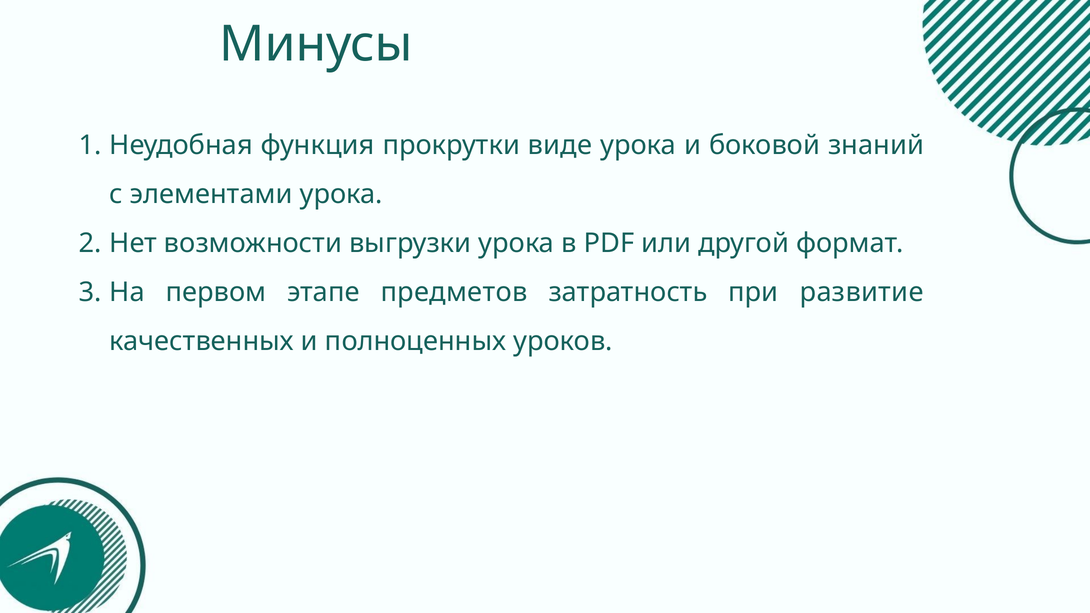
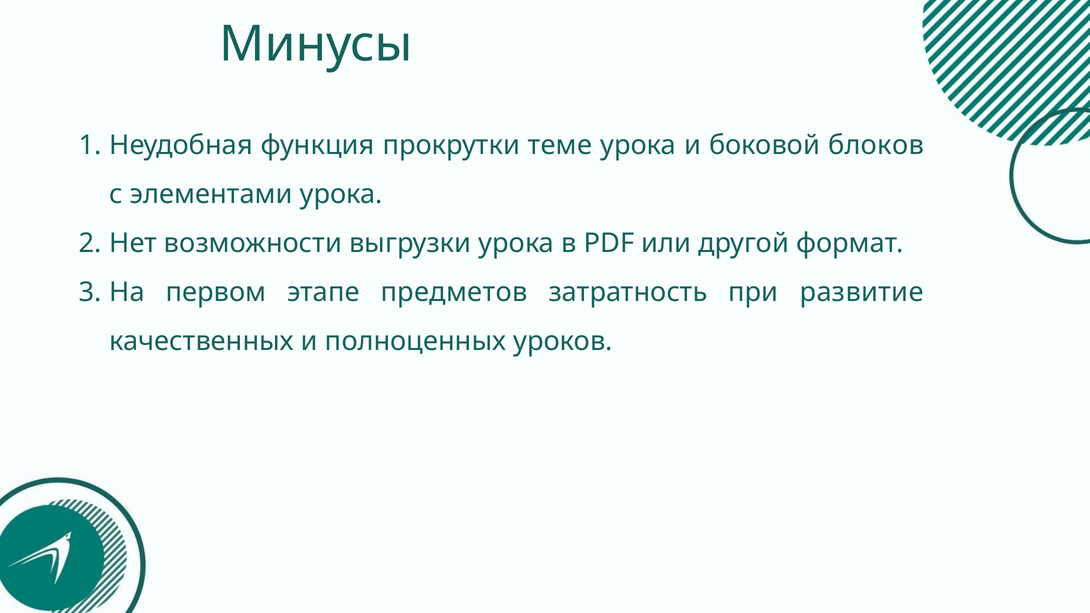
виде: виде -> теме
знаний: знаний -> блоков
